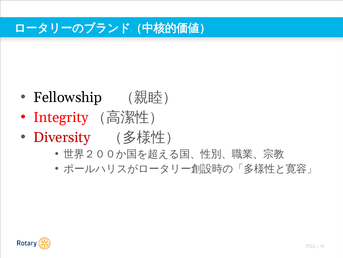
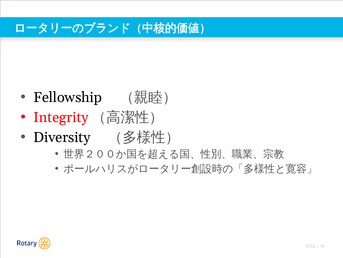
Diversity colour: red -> black
